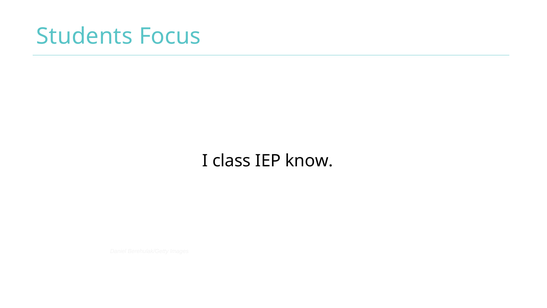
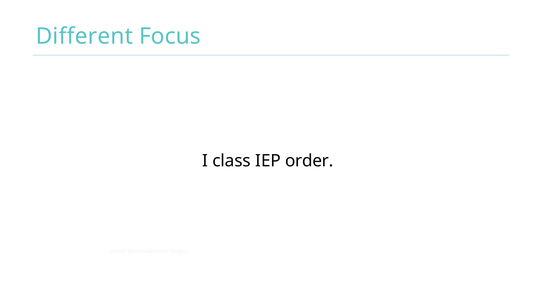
Students: Students -> Different
know: know -> order
